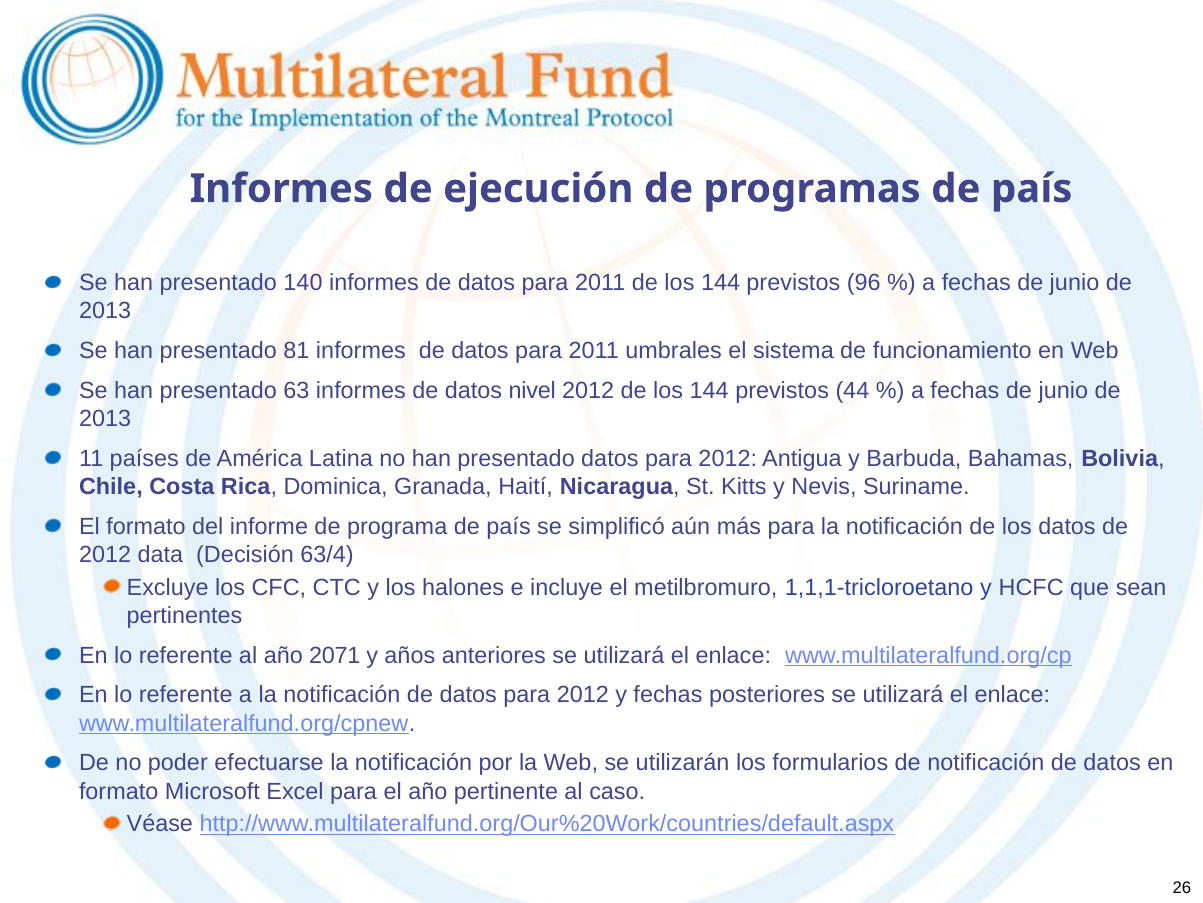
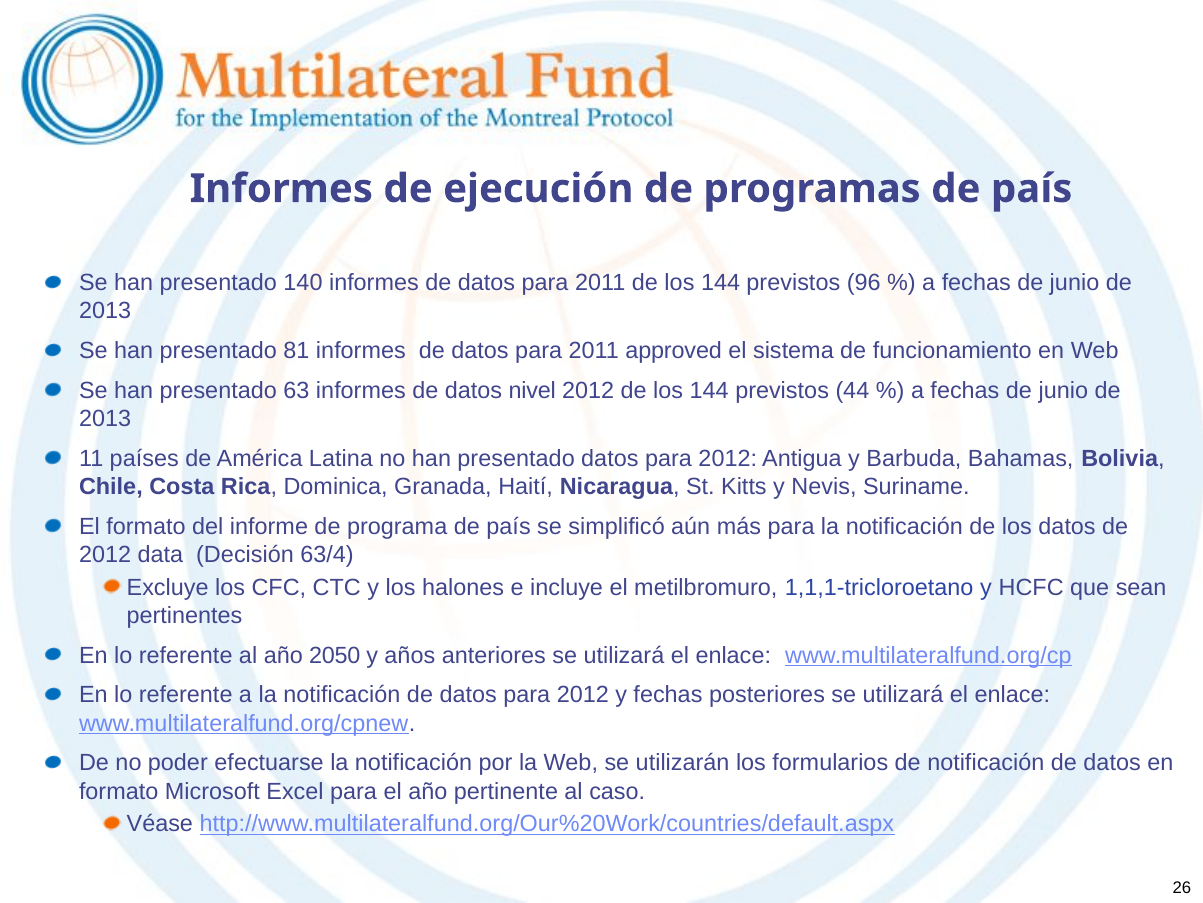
umbrales: umbrales -> approved
2071: 2071 -> 2050
